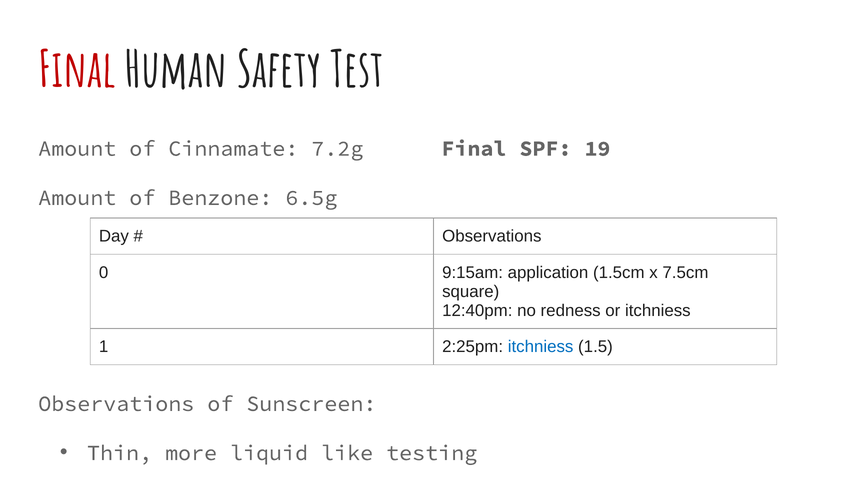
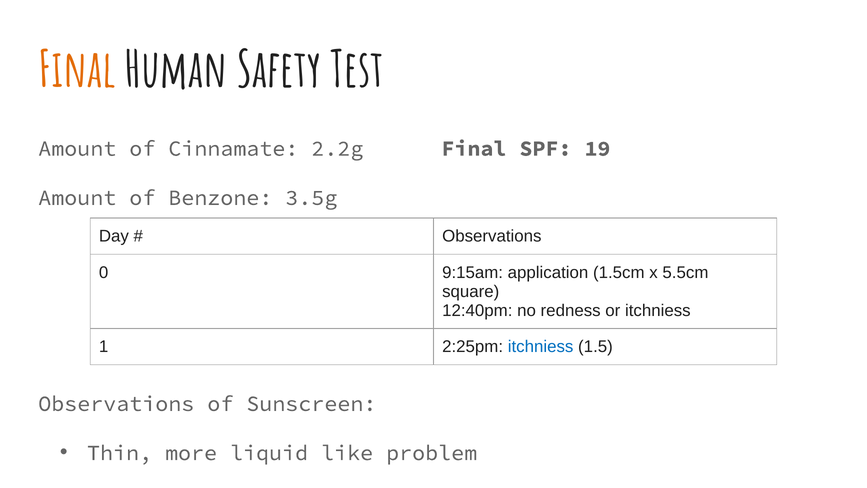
Final at (77, 70) colour: red -> orange
7.2g: 7.2g -> 2.2g
6.5g: 6.5g -> 3.5g
7.5cm: 7.5cm -> 5.5cm
testing: testing -> problem
